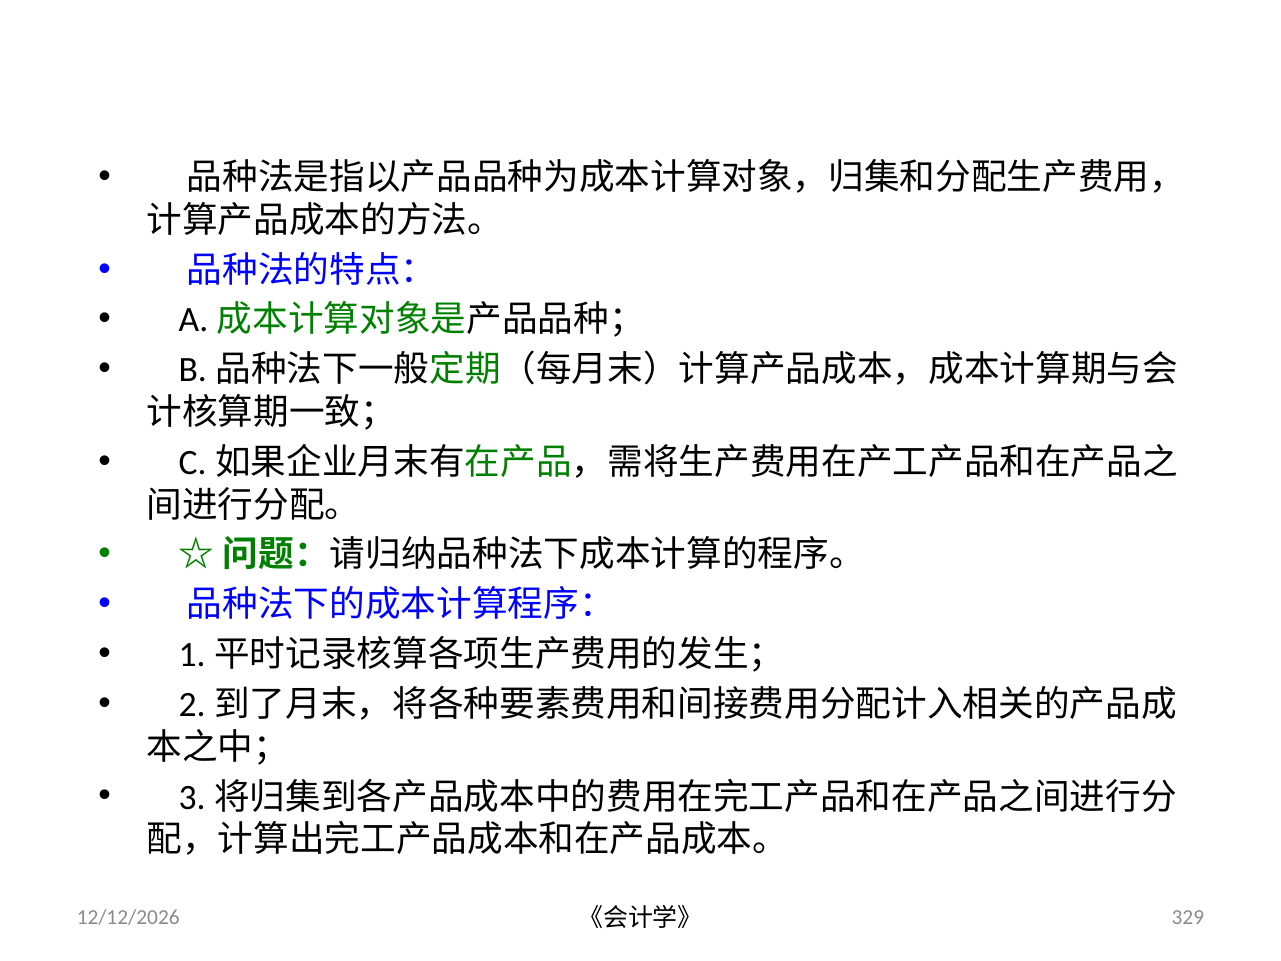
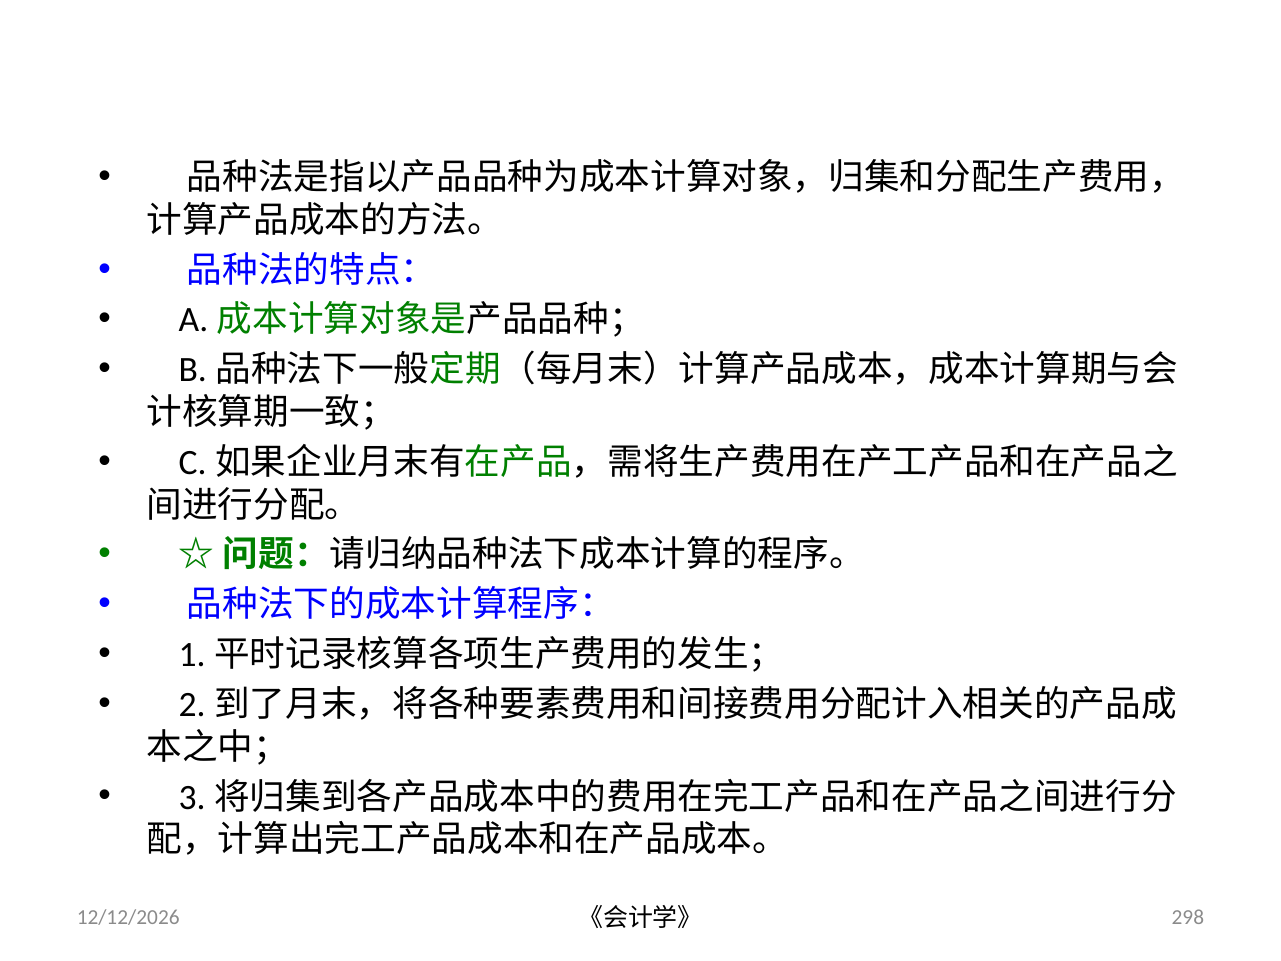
329: 329 -> 298
